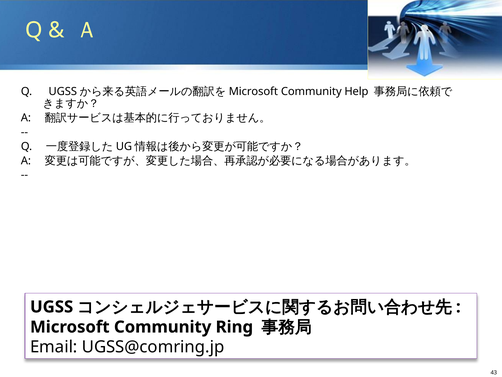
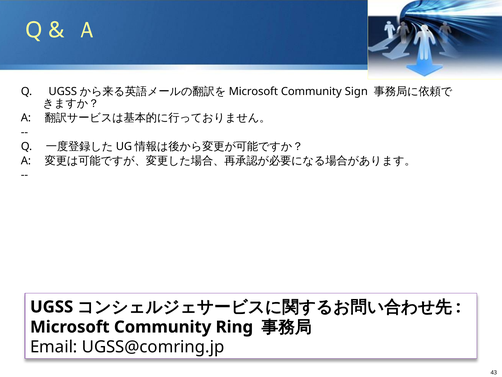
Help: Help -> Sign
